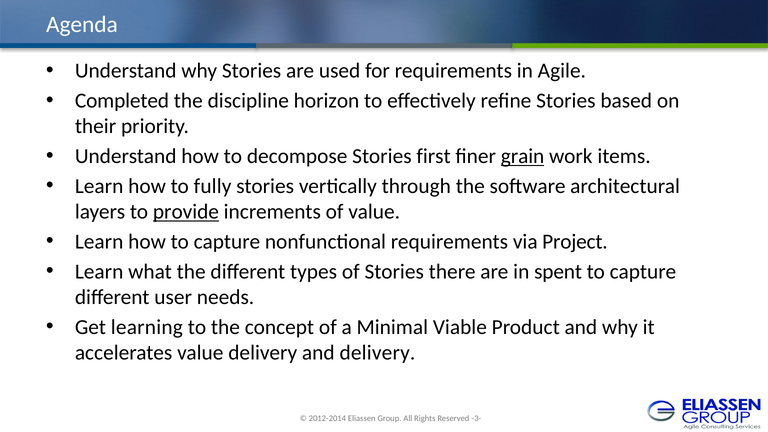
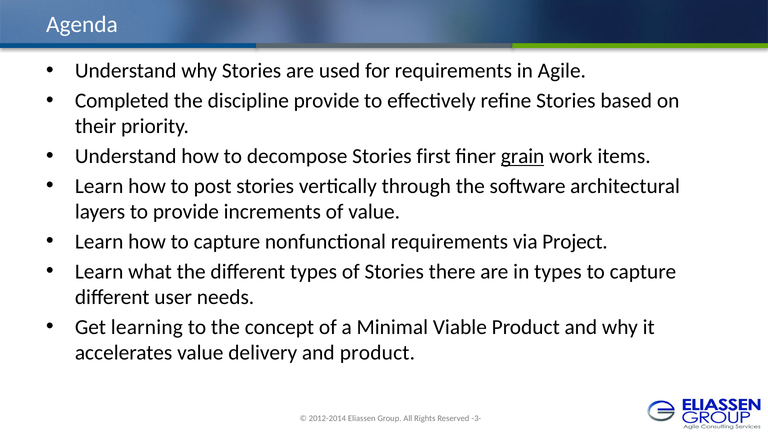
discipline horizon: horizon -> provide
fully: fully -> post
provide at (186, 212) underline: present -> none
in spent: spent -> types
and delivery: delivery -> product
